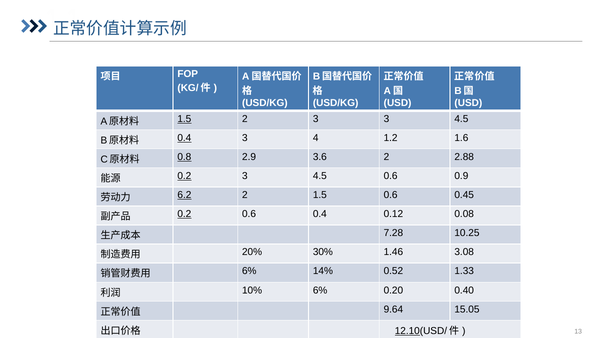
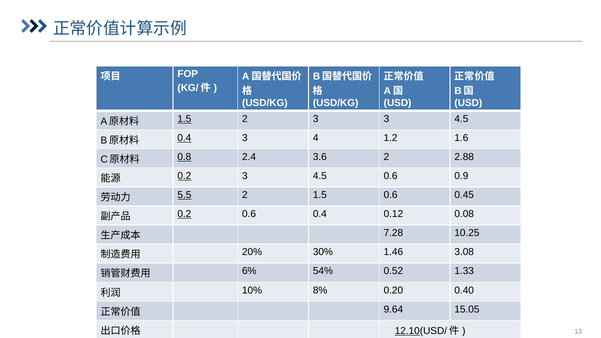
2.9: 2.9 -> 2.4
6.2: 6.2 -> 5.5
14%: 14% -> 54%
10% 6%: 6% -> 8%
